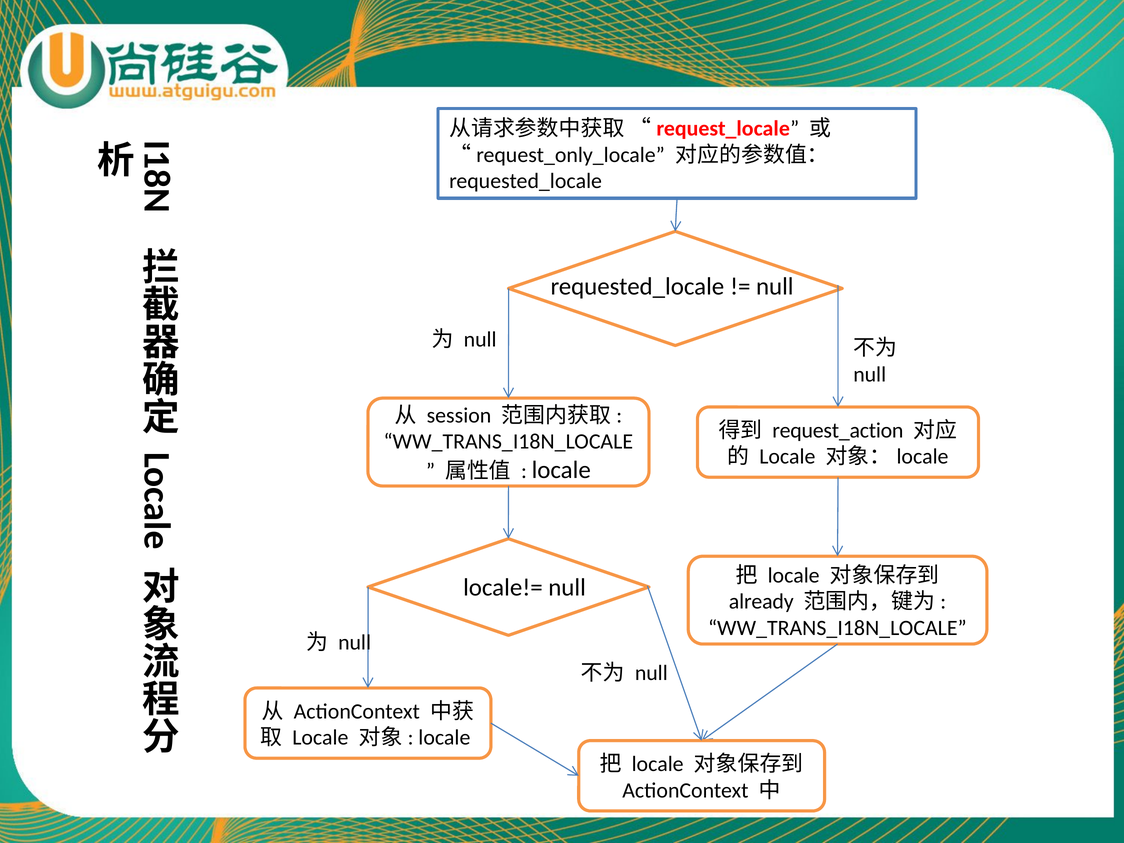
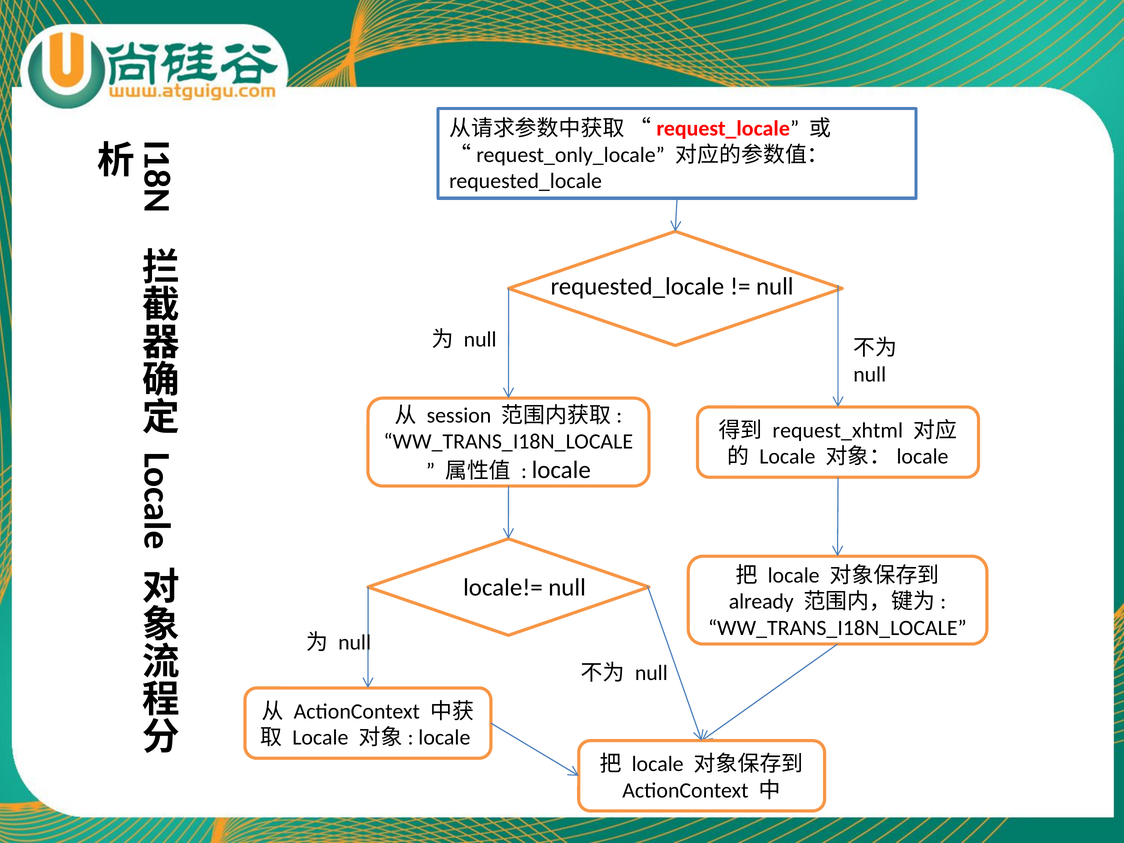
request_action: request_action -> request_xhtml
